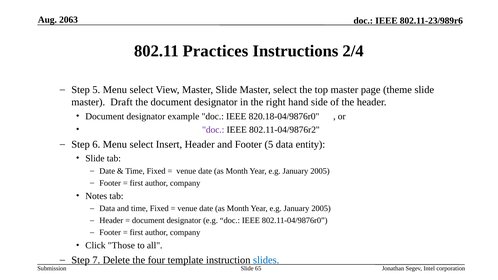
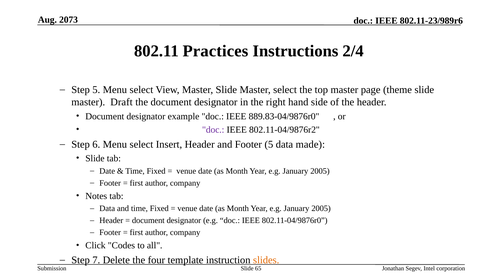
2063: 2063 -> 2073
820.18-04/9876r0: 820.18-04/9876r0 -> 889.83-04/9876r0
entity: entity -> made
Those: Those -> Codes
slides colour: blue -> orange
